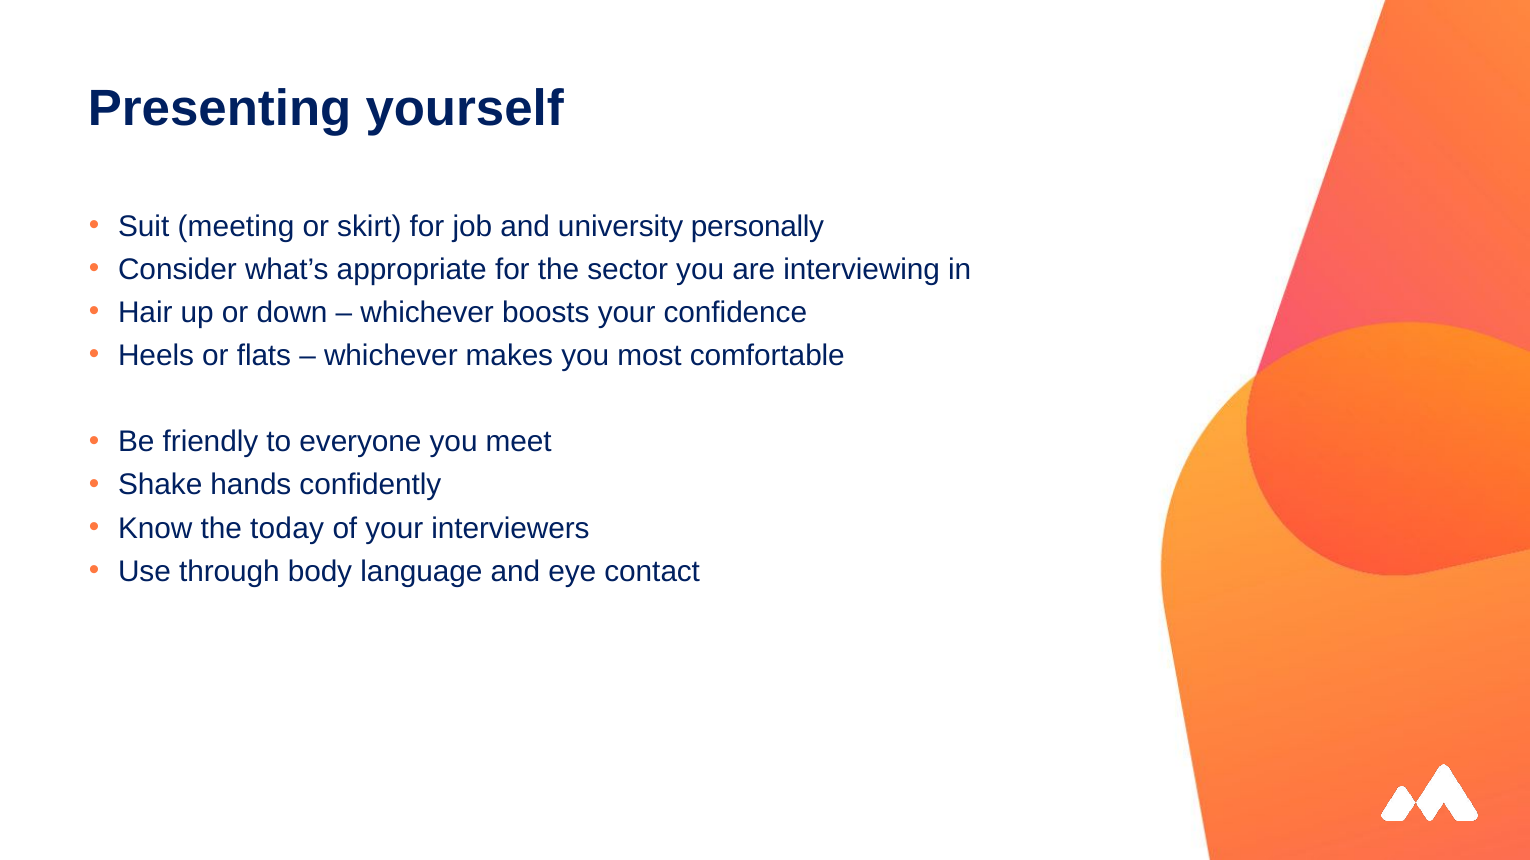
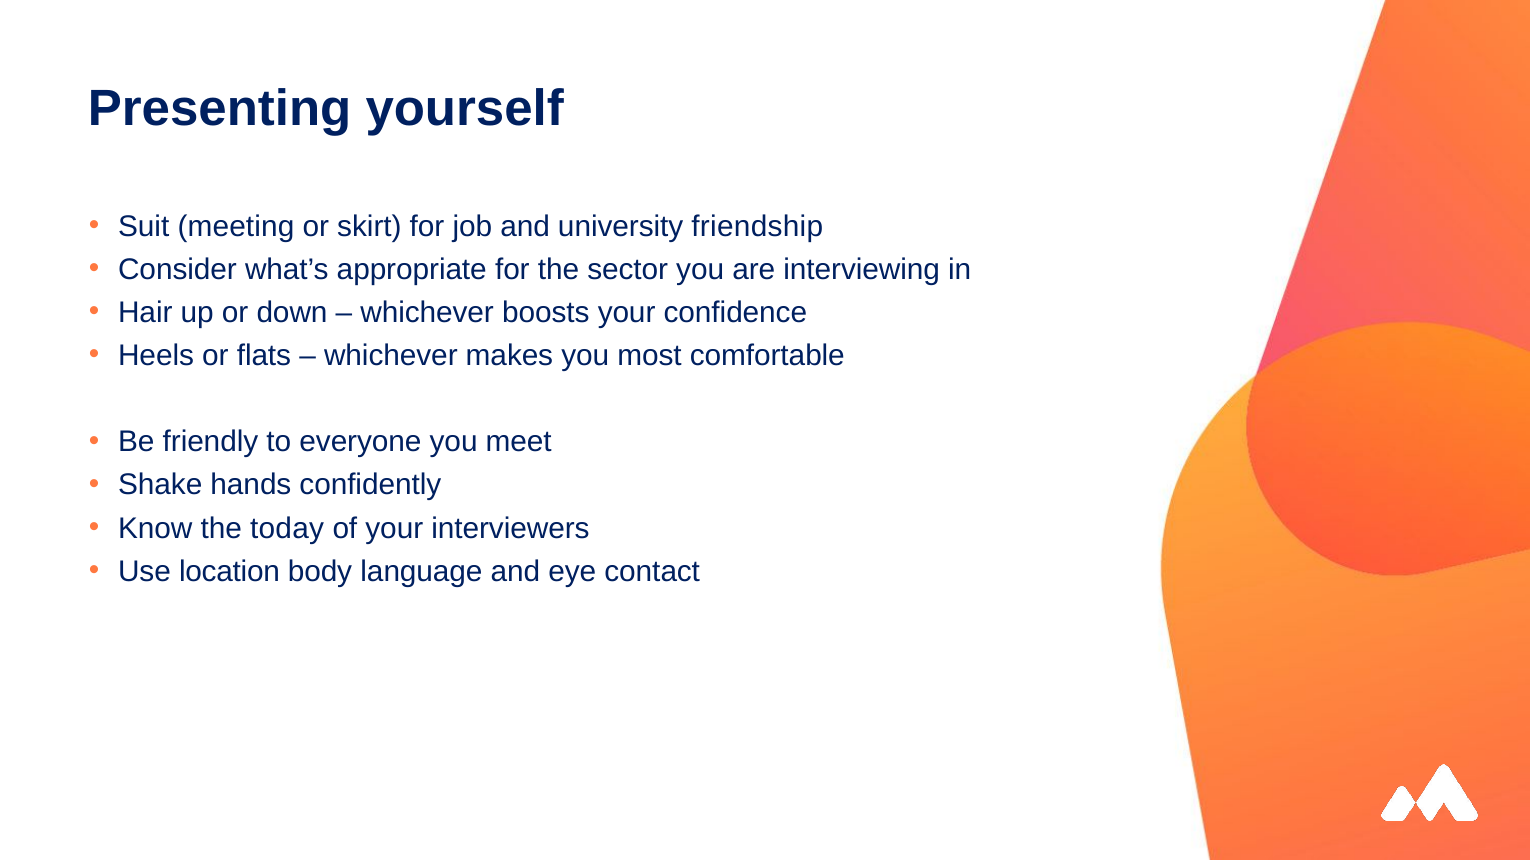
personally: personally -> friendship
through: through -> location
